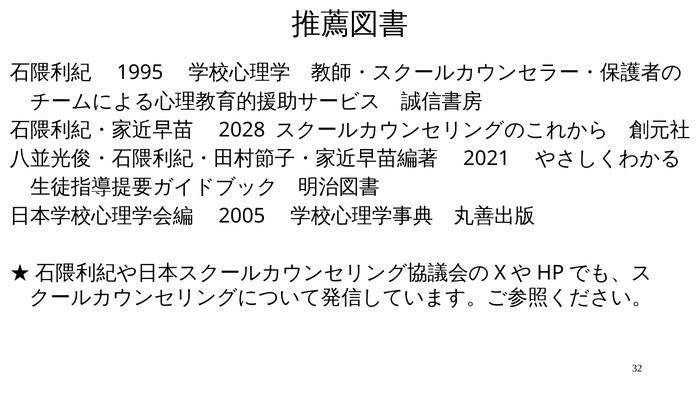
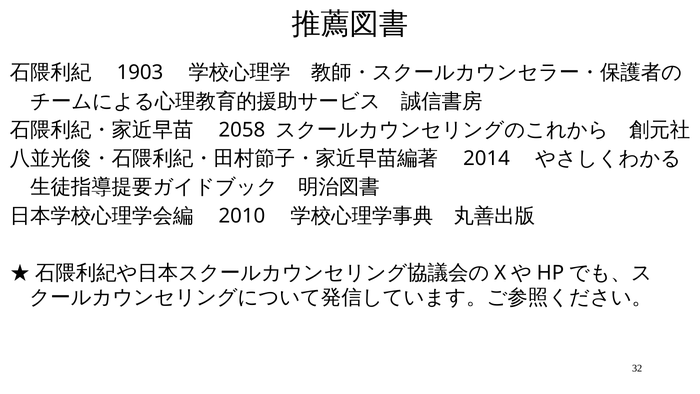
1995: 1995 -> 1903
2028: 2028 -> 2058
2021: 2021 -> 2014
2005: 2005 -> 2010
